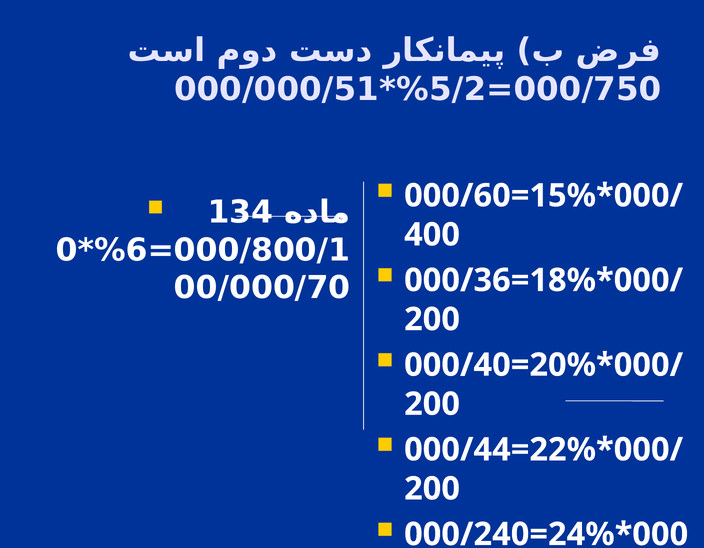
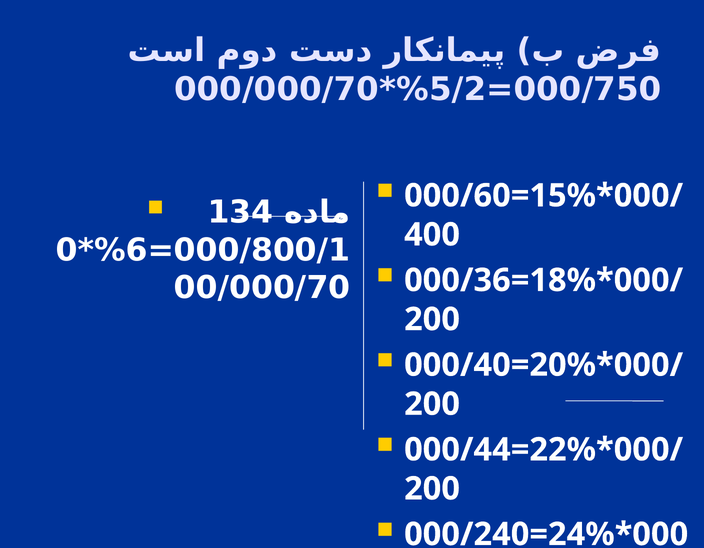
000/000/51: 000/000/51 -> 000/000/70
